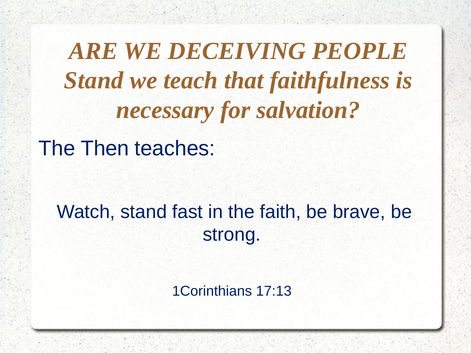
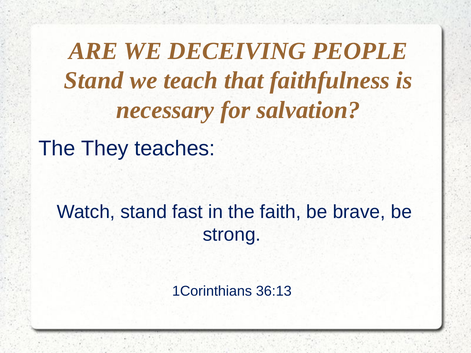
Then: Then -> They
17:13: 17:13 -> 36:13
